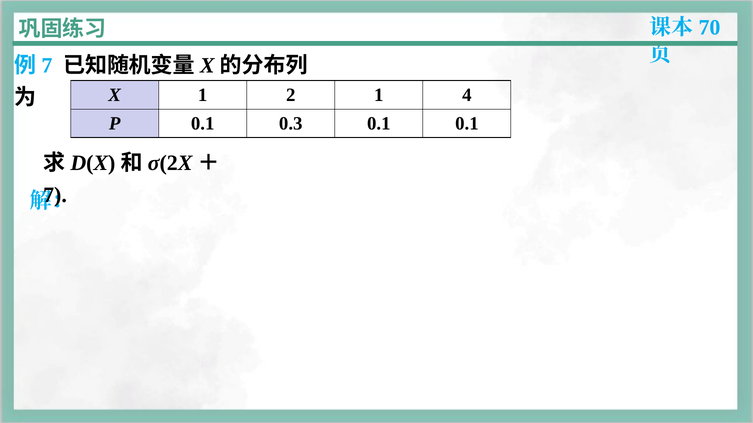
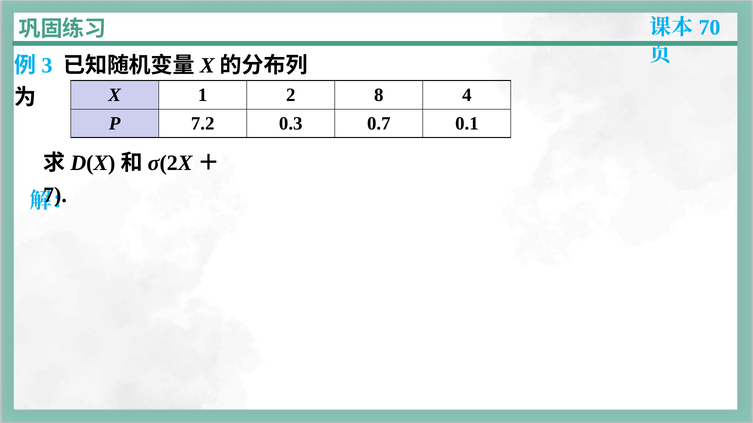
7 at (47, 66): 7 -> 3
2 1: 1 -> 8
P 0.1: 0.1 -> 7.2
0.3 0.1: 0.1 -> 0.7
